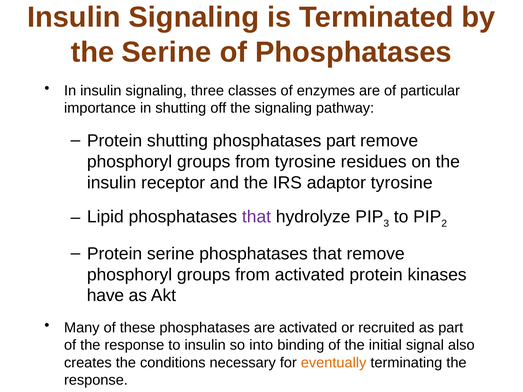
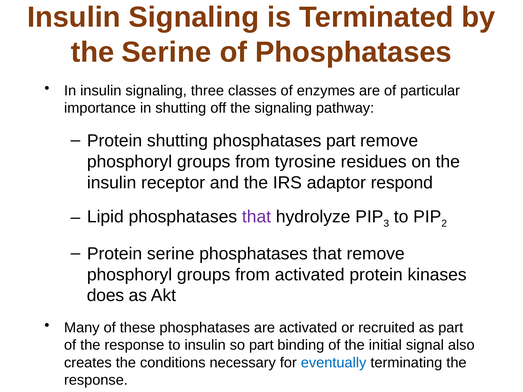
adaptor tyrosine: tyrosine -> respond
have: have -> does
so into: into -> part
eventually colour: orange -> blue
